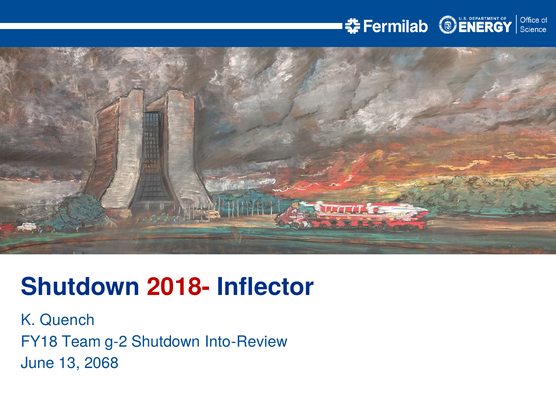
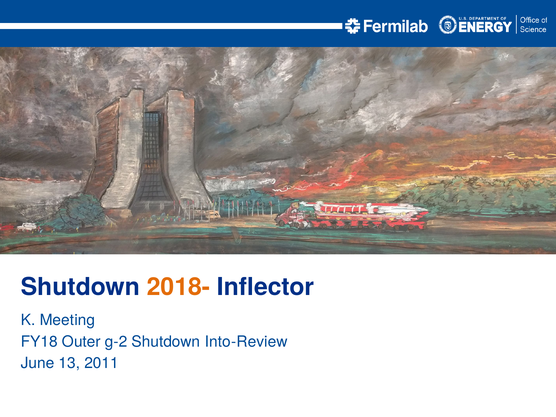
2018- colour: red -> orange
Quench: Quench -> Meeting
Team: Team -> Outer
2068: 2068 -> 2011
